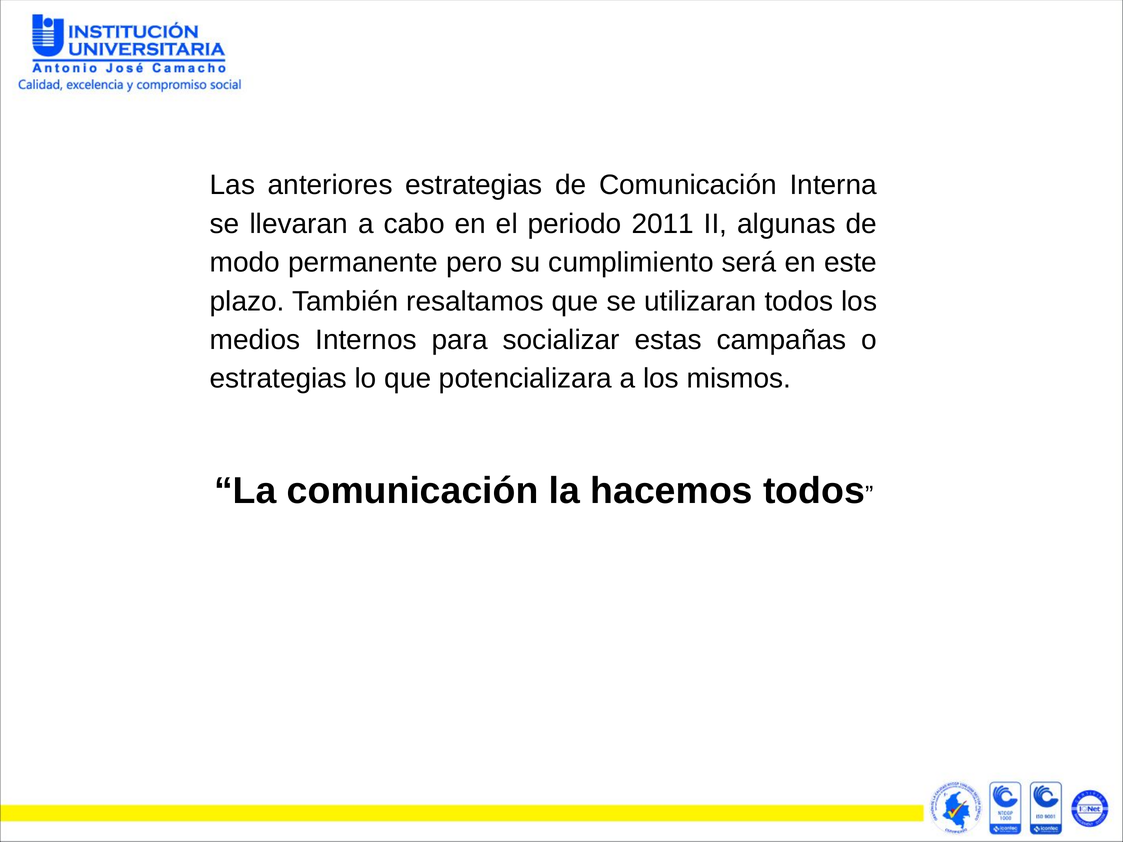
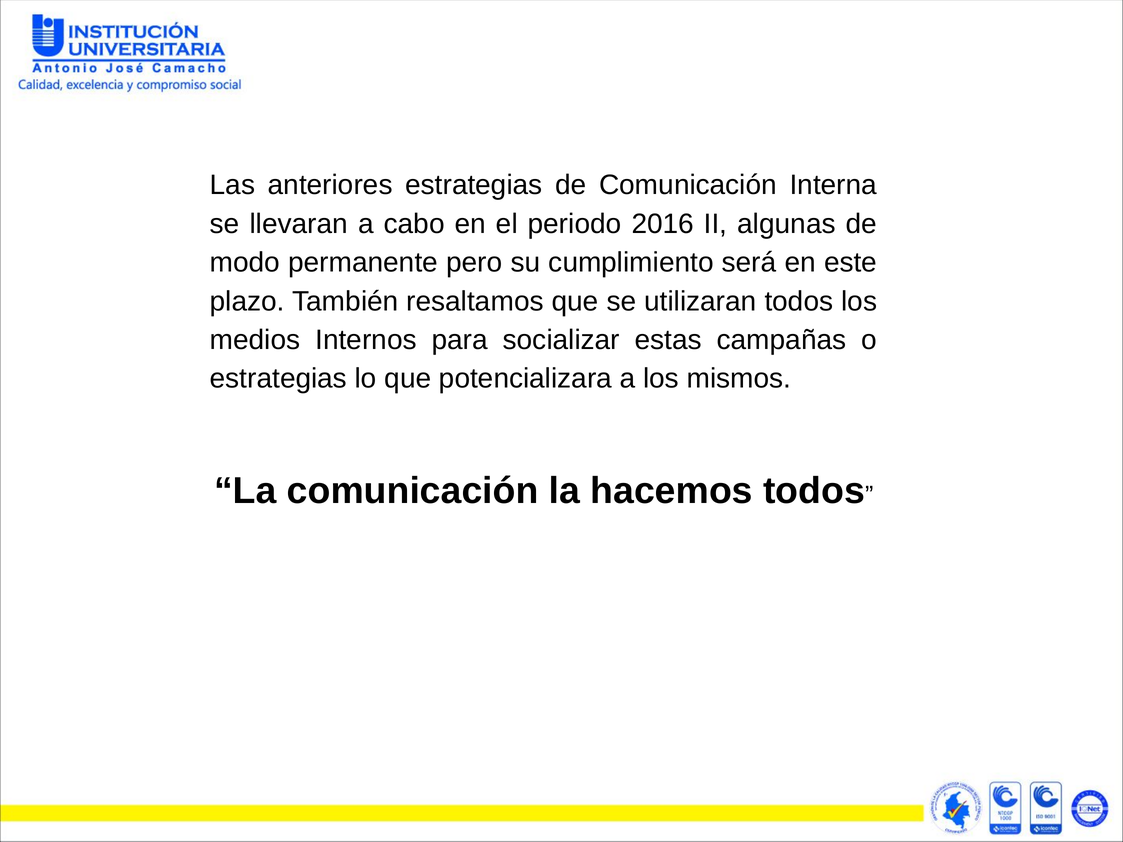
2011: 2011 -> 2016
